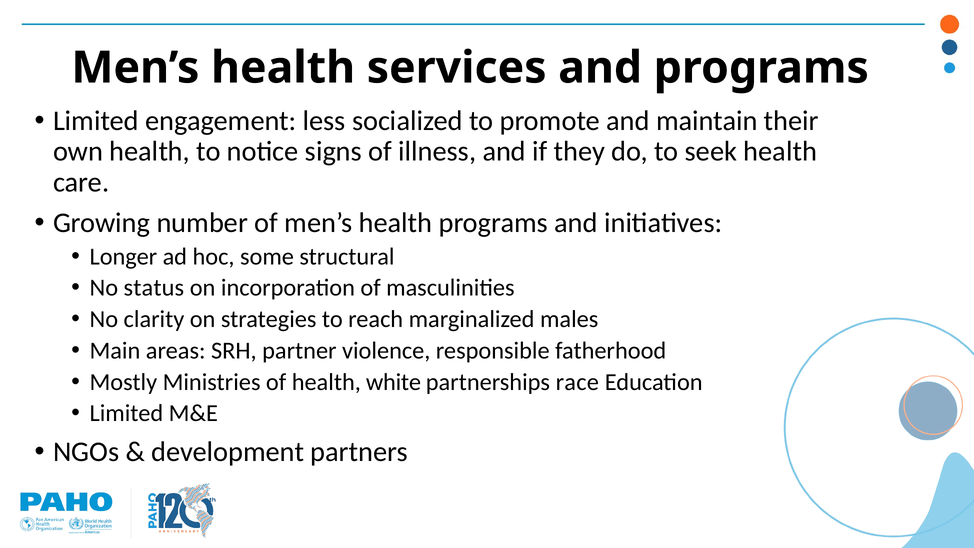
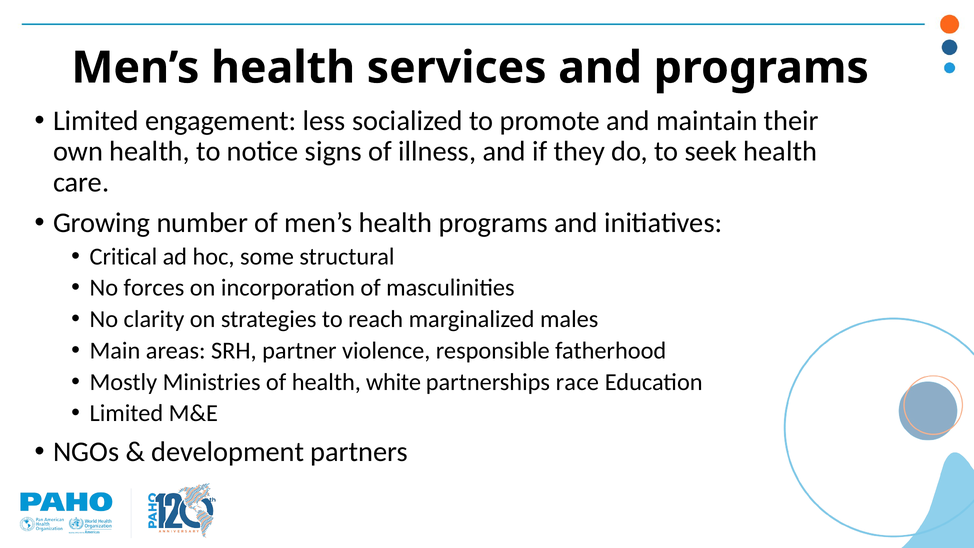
Longer: Longer -> Critical
status: status -> forces
